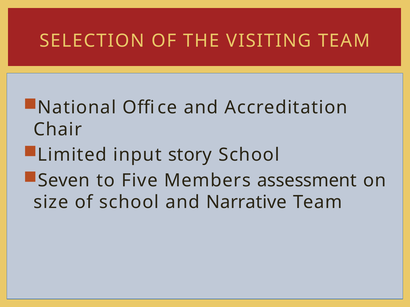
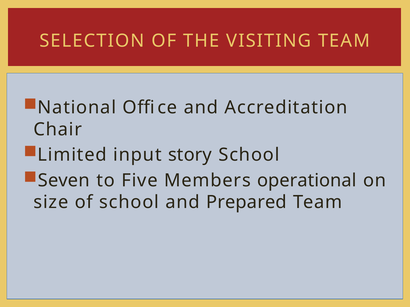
assessment: assessment -> operational
Narrative: Narrative -> Prepared
